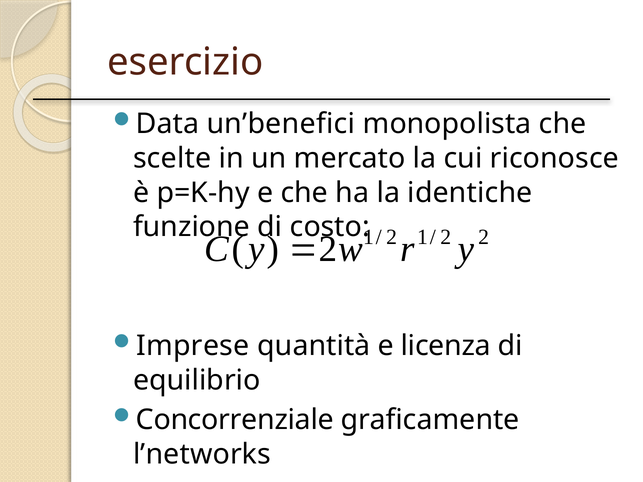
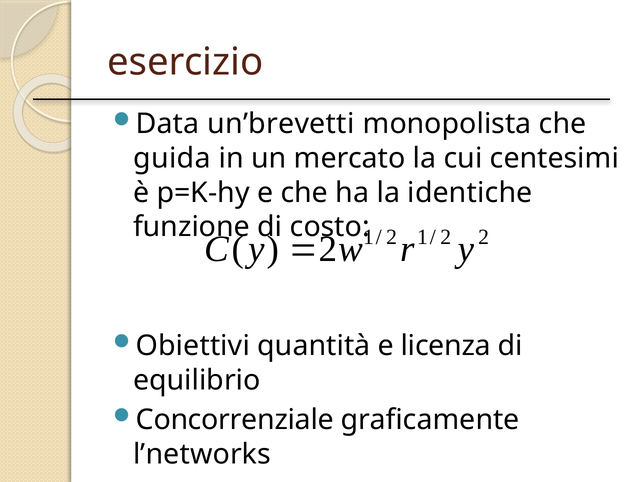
un’benefici: un’benefici -> un’brevetti
scelte: scelte -> guida
riconosce: riconosce -> centesimi
Imprese: Imprese -> Obiettivi
